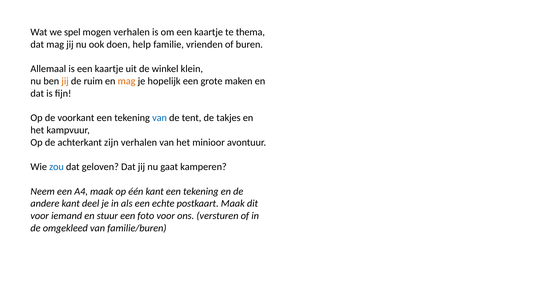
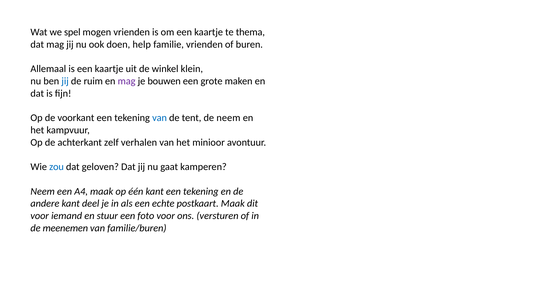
mogen verhalen: verhalen -> vrienden
jij at (65, 81) colour: orange -> blue
mag at (127, 81) colour: orange -> purple
hopelijk: hopelijk -> bouwen
de takjes: takjes -> neem
zijn: zijn -> zelf
omgekleed: omgekleed -> meenemen
